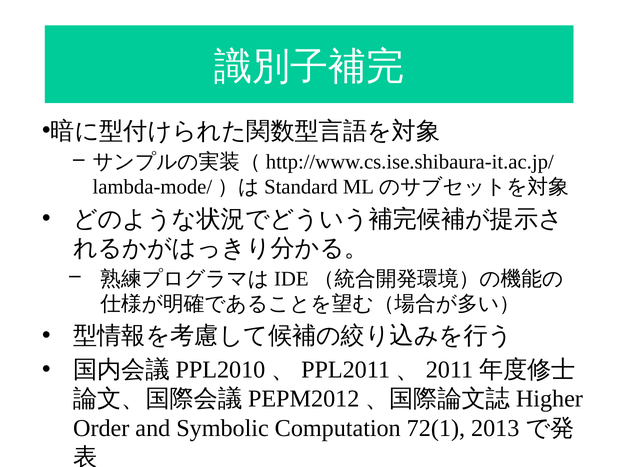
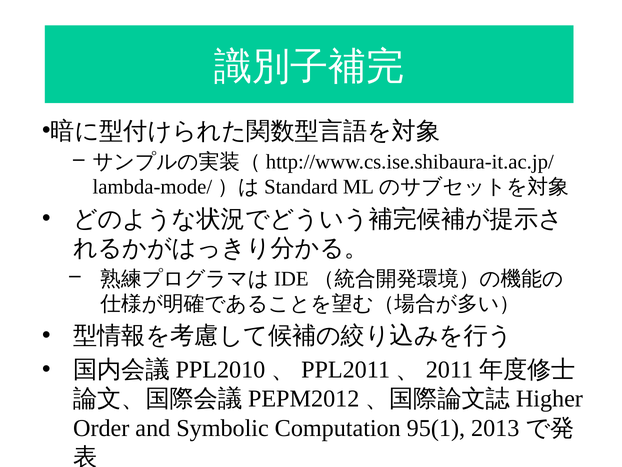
72(1: 72(1 -> 95(1
